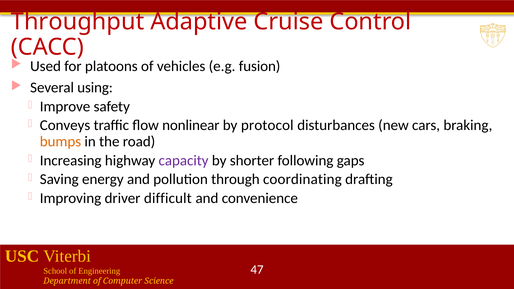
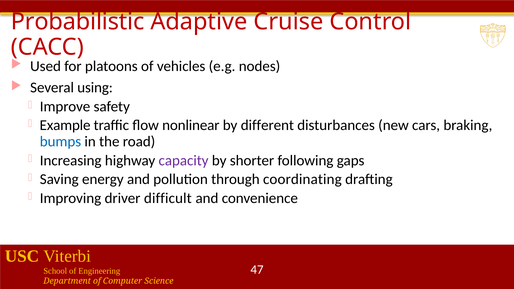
Throughput: Throughput -> Probabilistic
fusion: fusion -> nodes
Conveys: Conveys -> Example
protocol: protocol -> different
bumps colour: orange -> blue
